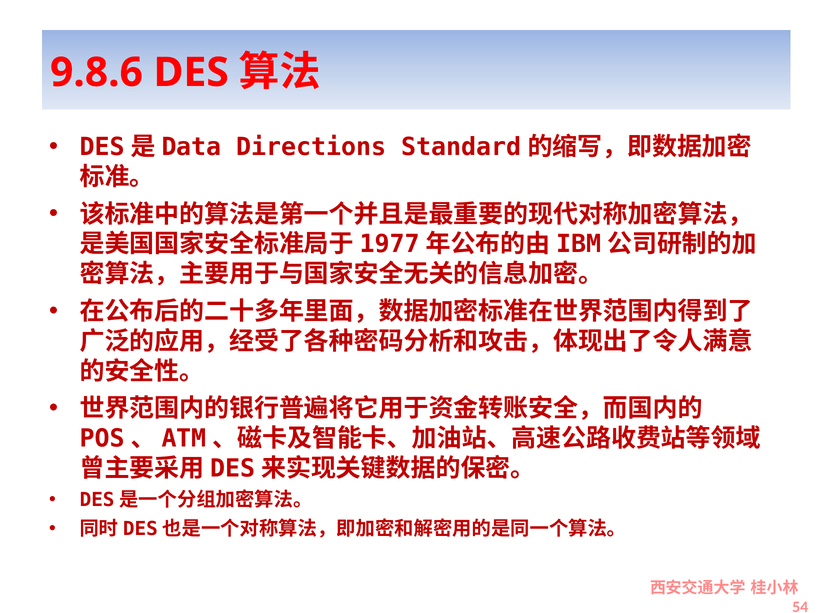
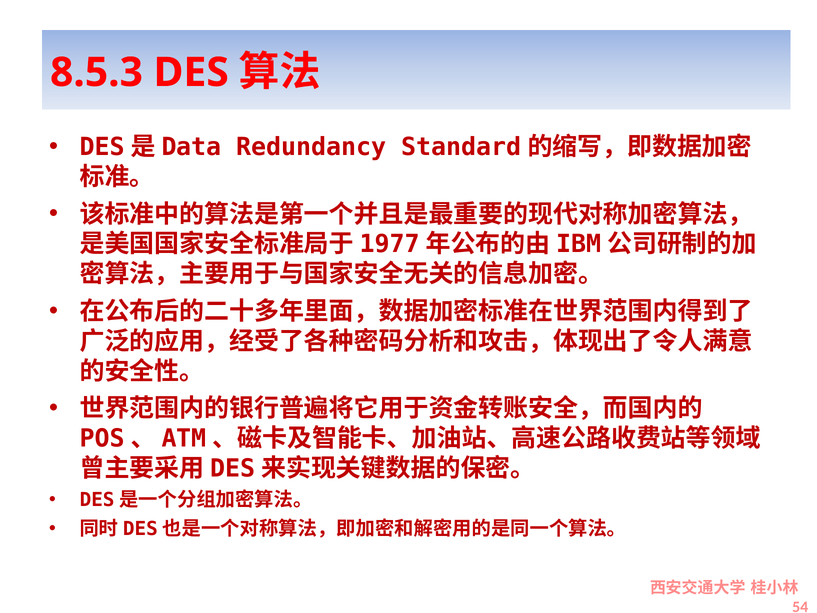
9.8.6: 9.8.6 -> 8.5.3
Directions: Directions -> Redundancy
